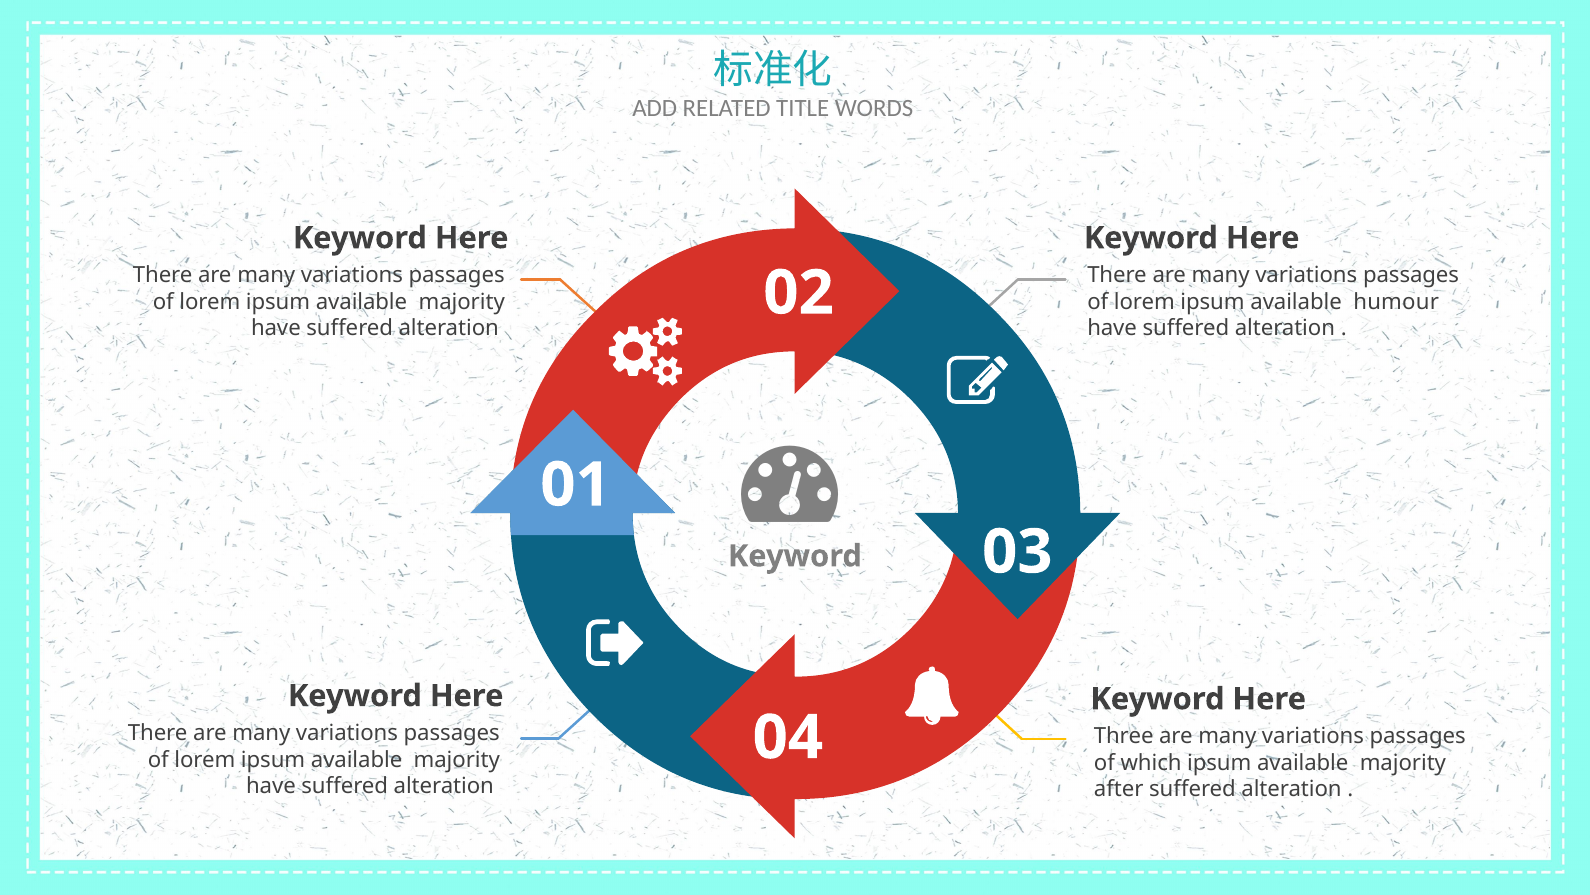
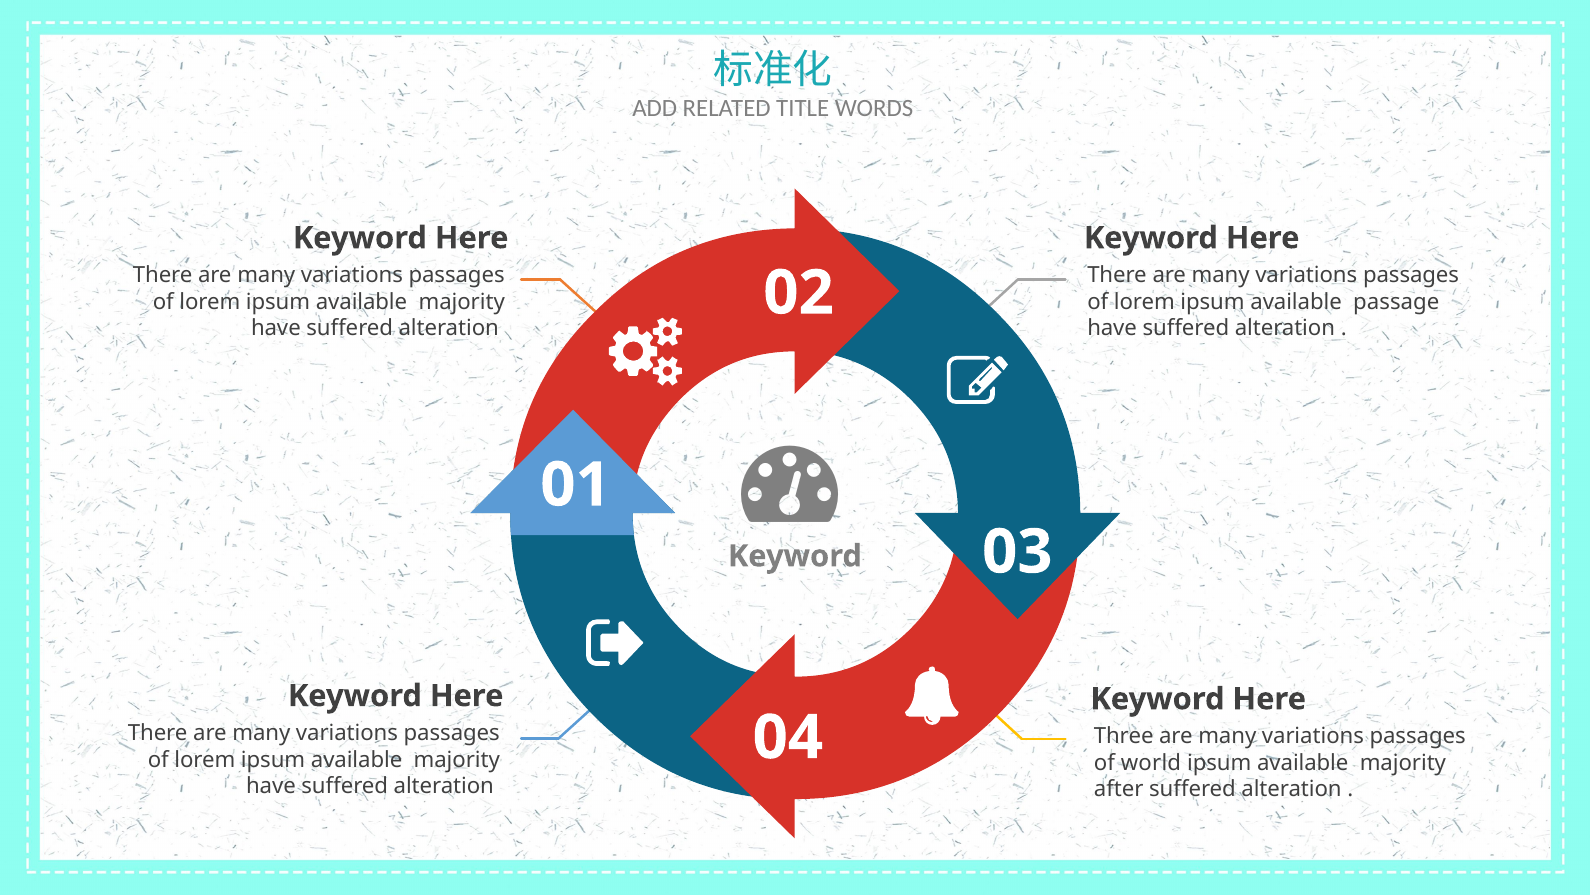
humour: humour -> passage
which: which -> world
